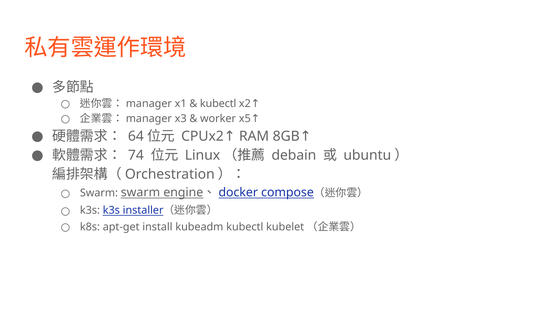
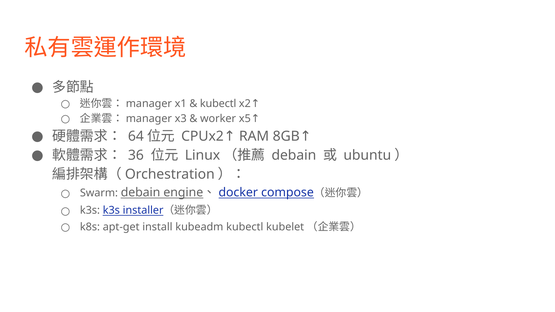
74: 74 -> 36
Swarm swarm: swarm -> debain
